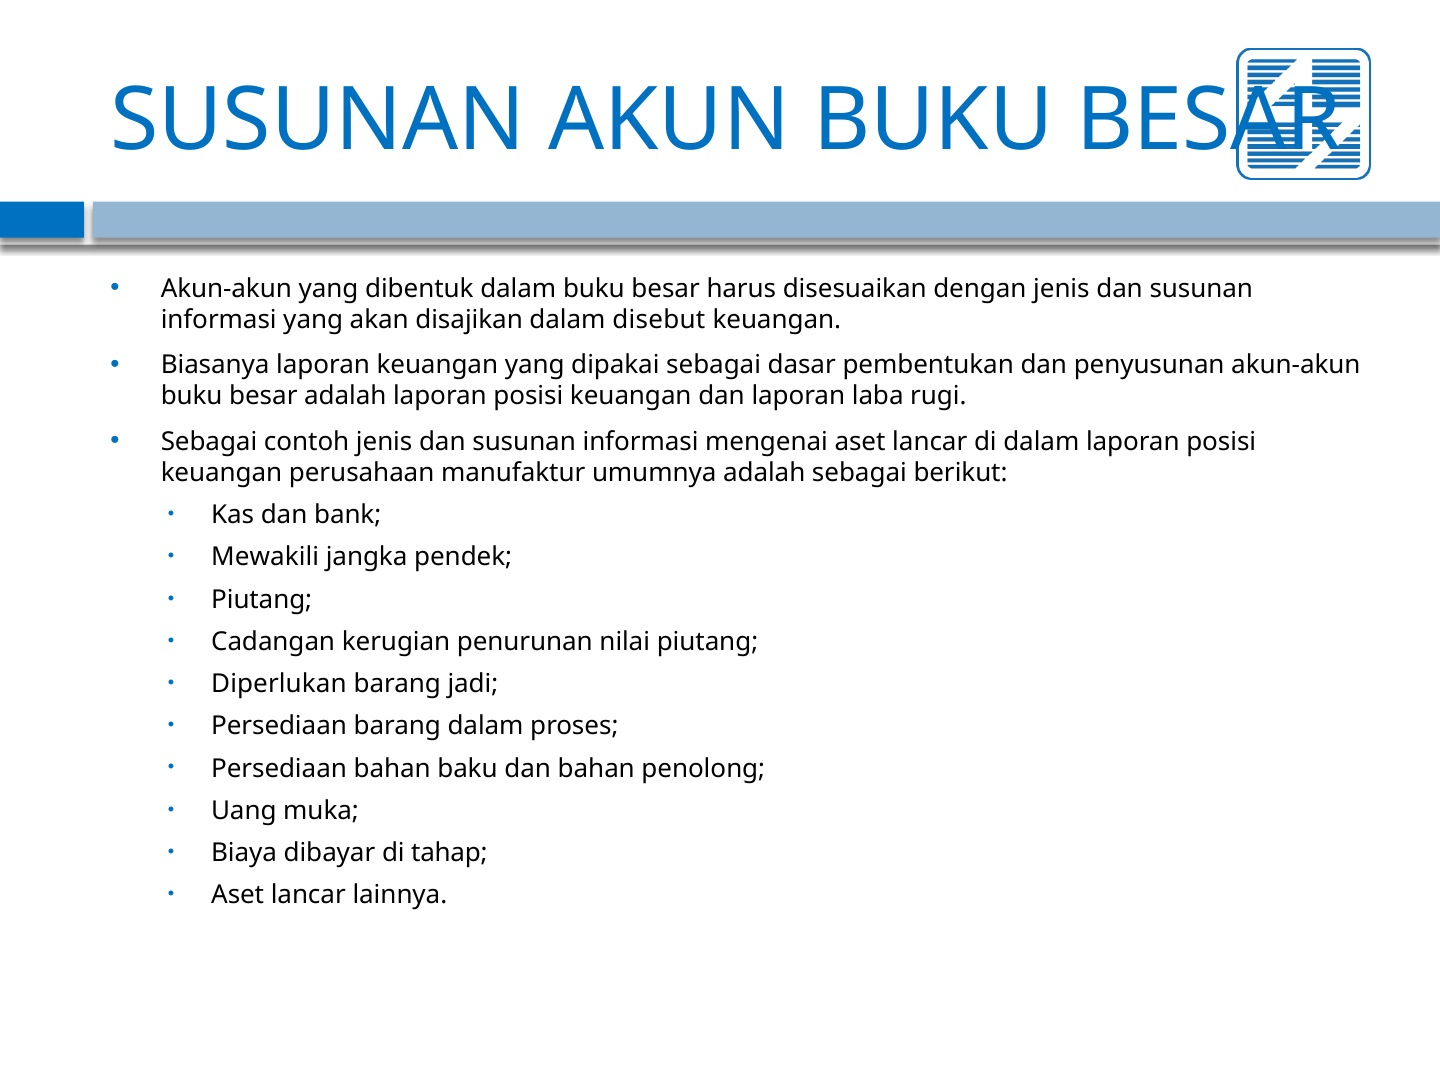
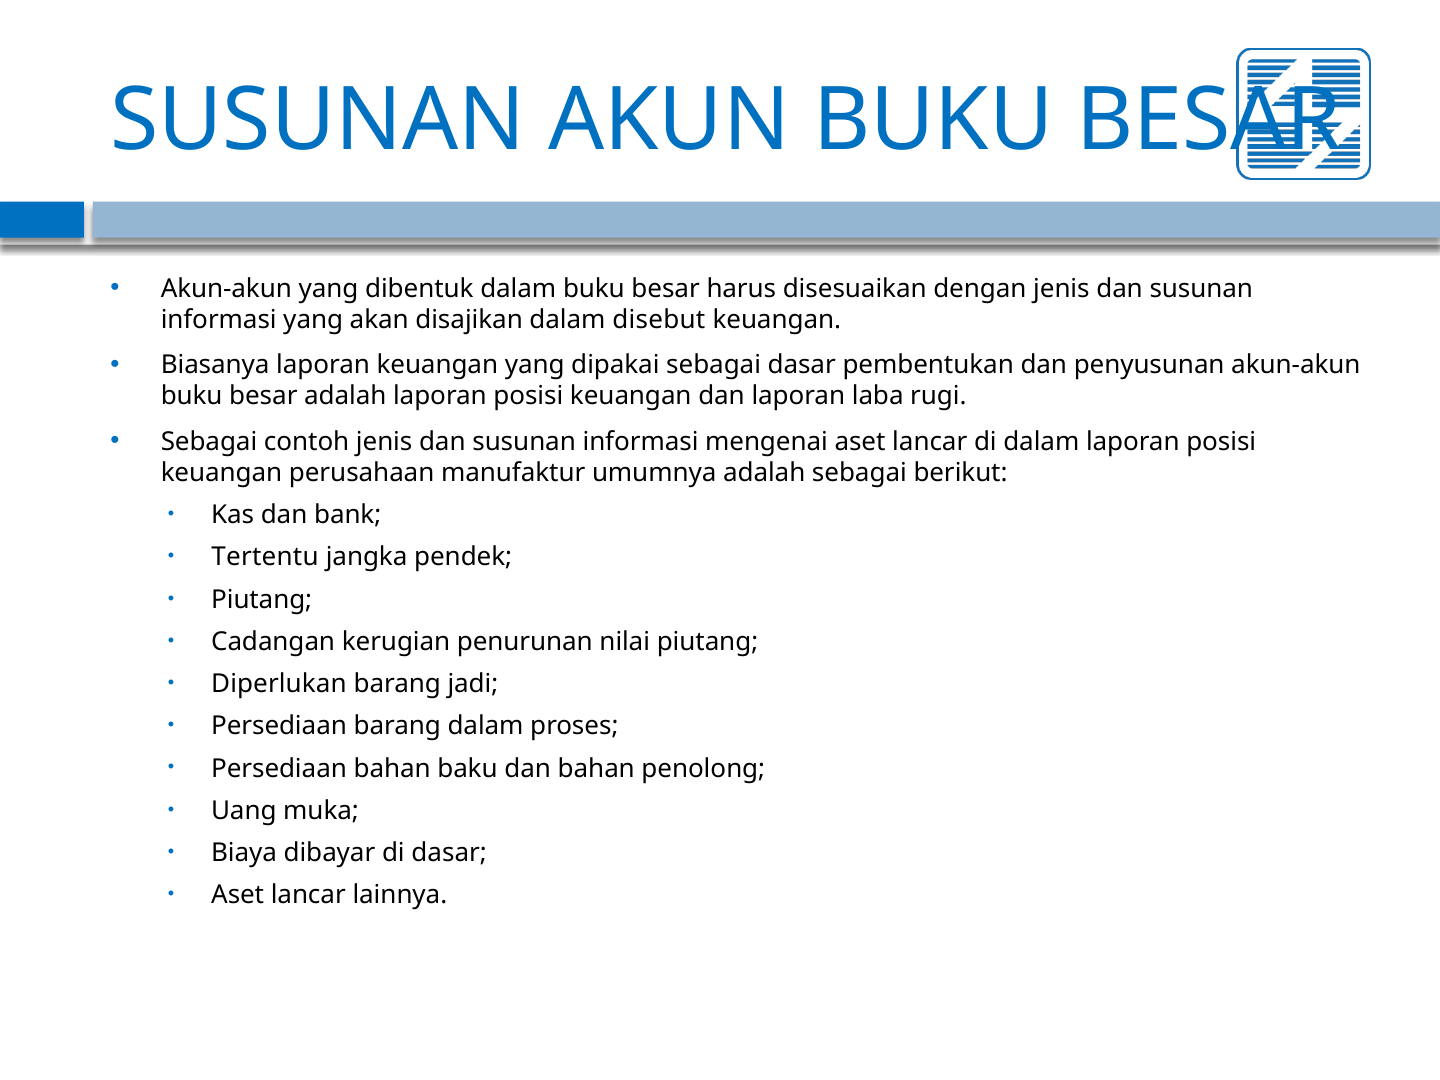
Mewakili: Mewakili -> Tertentu
di tahap: tahap -> dasar
